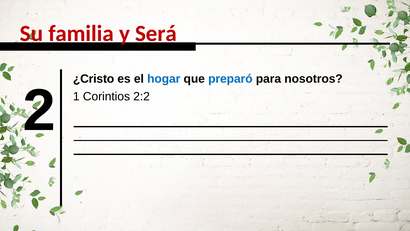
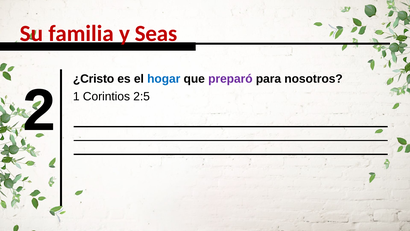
Será: Será -> Seas
preparó colour: blue -> purple
2:2: 2:2 -> 2:5
